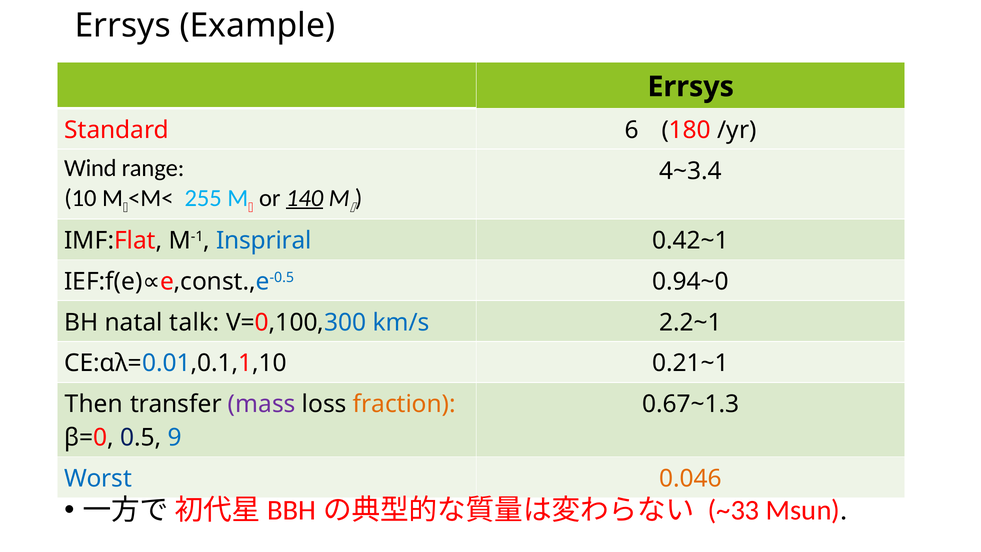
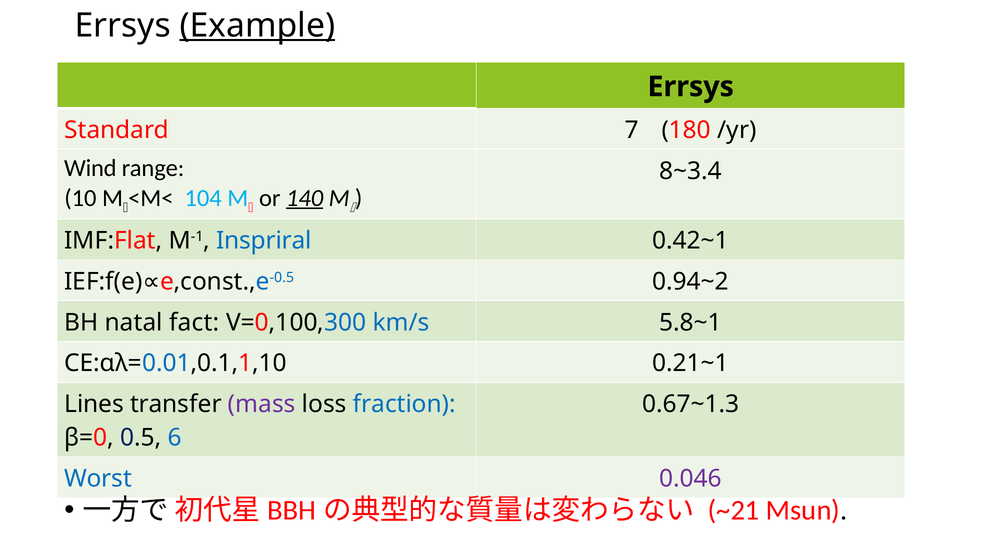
Example underline: none -> present
6: 6 -> 7
4~3.4: 4~3.4 -> 8~3.4
255: 255 -> 104
0.94~0: 0.94~0 -> 0.94~2
talk: talk -> fact
2.2~1: 2.2~1 -> 5.8~1
Then: Then -> Lines
fraction colour: orange -> blue
9: 9 -> 6
0.046 colour: orange -> purple
~33: ~33 -> ~21
